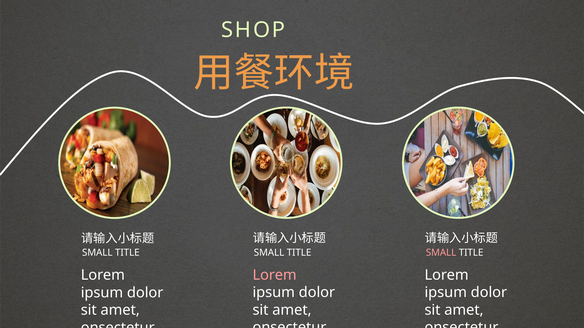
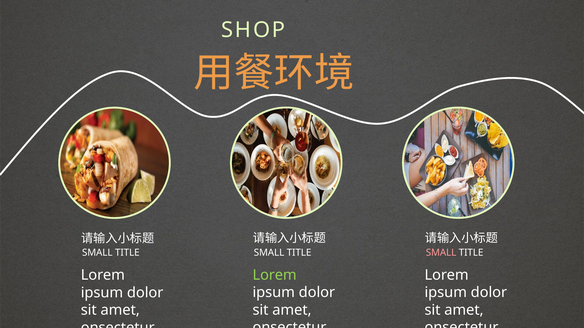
Lorem at (275, 275) colour: pink -> light green
